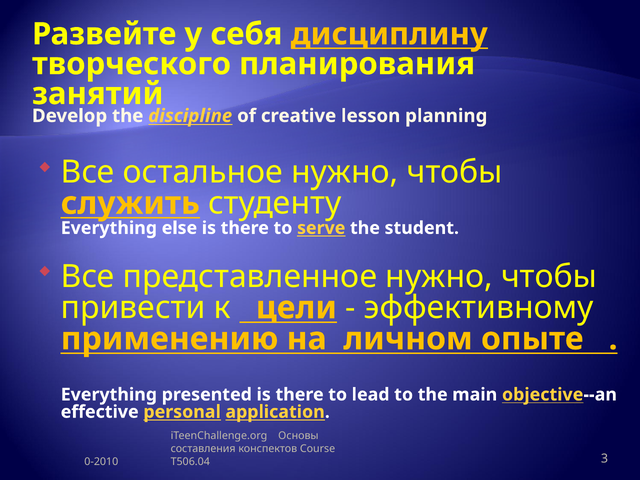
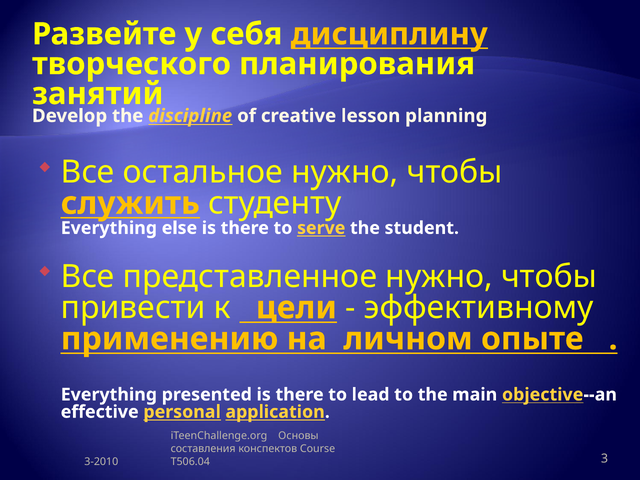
0-2010: 0-2010 -> 3-2010
